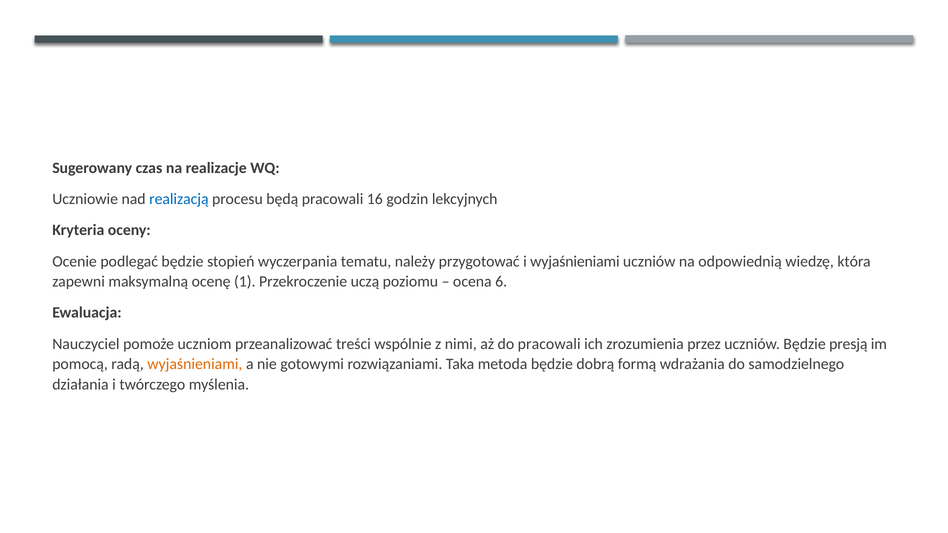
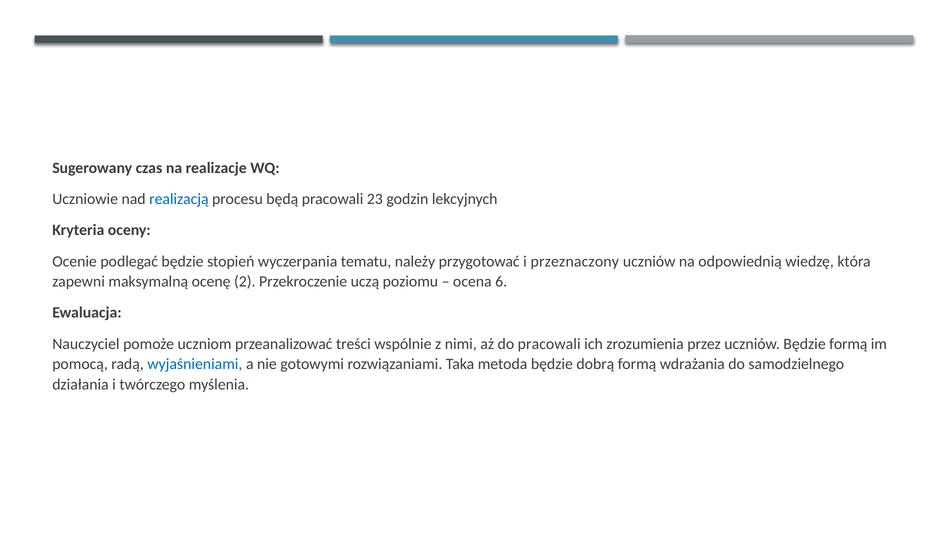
16: 16 -> 23
i wyjaśnieniami: wyjaśnieniami -> przeznaczony
1: 1 -> 2
Będzie presją: presją -> formą
wyjaśnieniami at (195, 364) colour: orange -> blue
